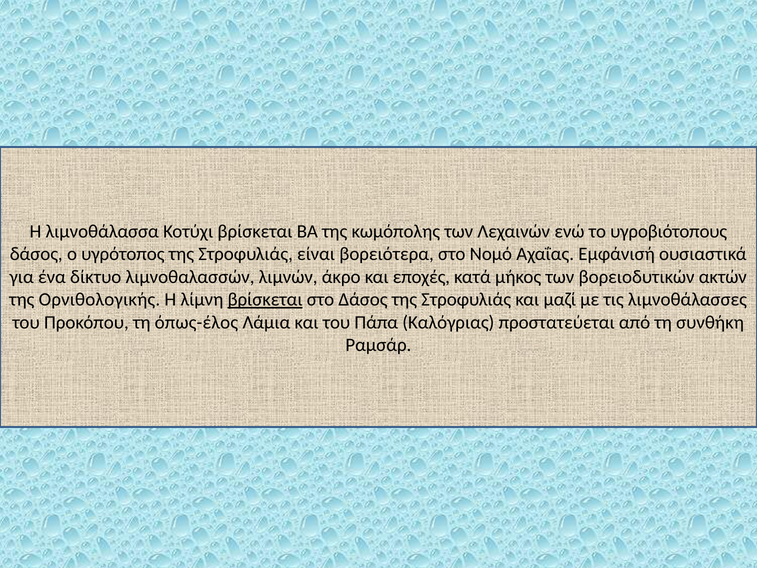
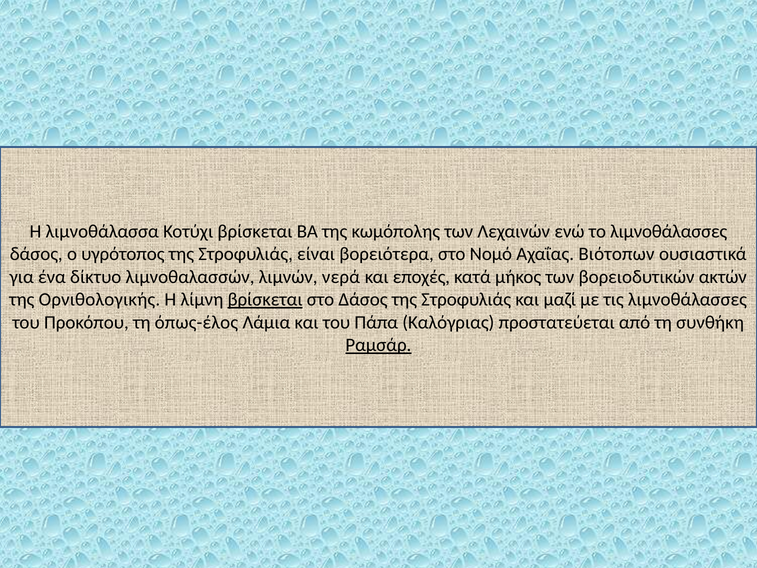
το υγροβιότοπους: υγροβιότοπους -> λιμνοθάλασσες
Εμφάνισή: Εμφάνισή -> Βιότοπων
άκρο: άκρο -> νερά
Ραμσάρ underline: none -> present
